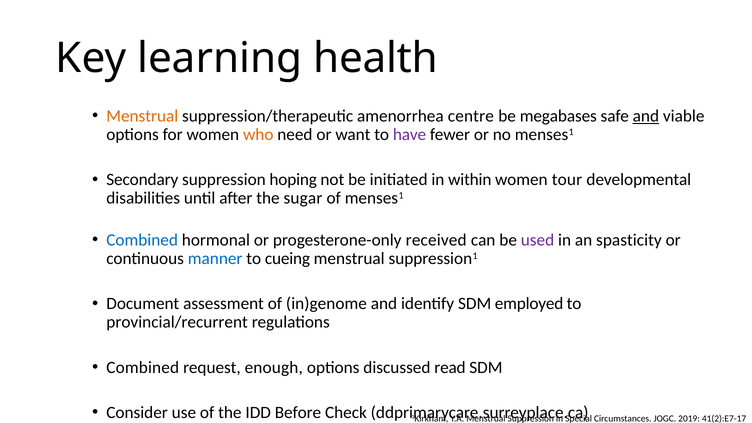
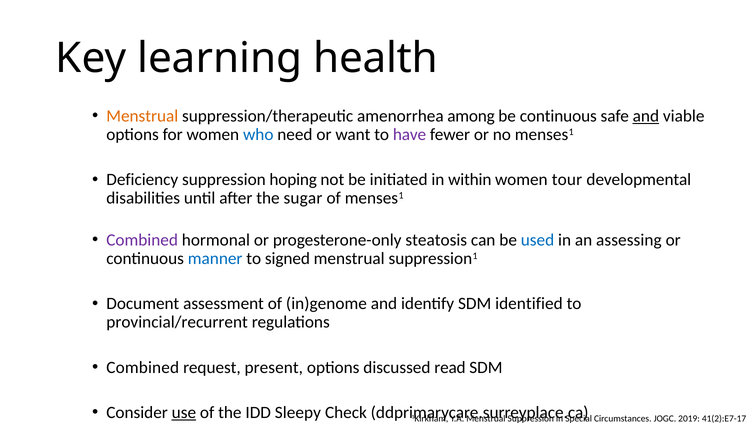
centre: centre -> among
be megabases: megabases -> continuous
who colour: orange -> blue
Secondary: Secondary -> Deficiency
Combined at (142, 240) colour: blue -> purple
received: received -> steatosis
used colour: purple -> blue
spasticity: spasticity -> assessing
cueing: cueing -> signed
employed: employed -> identified
enough: enough -> present
use underline: none -> present
Before: Before -> Sleepy
